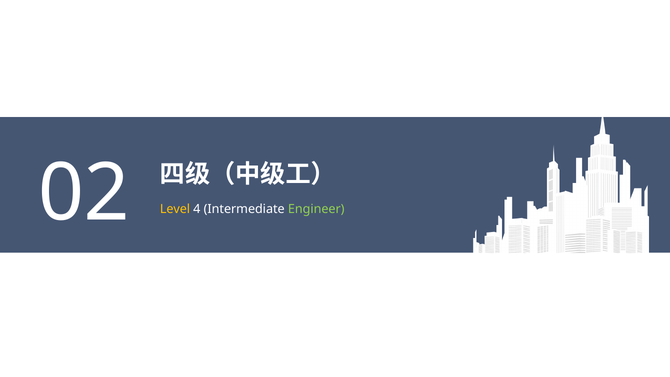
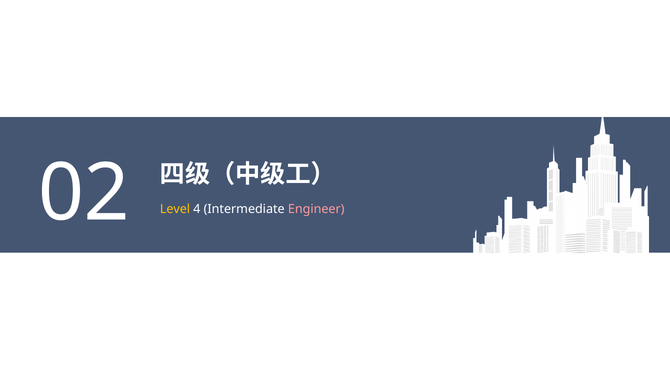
Engineer colour: light green -> pink
